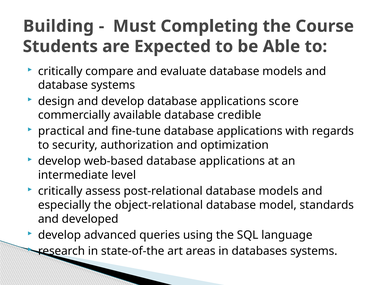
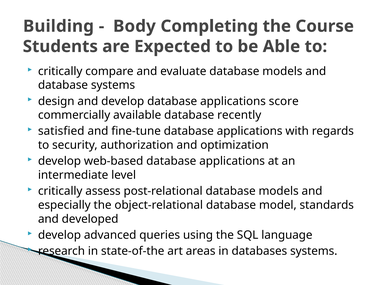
Must: Must -> Body
credible: credible -> recently
practical: practical -> satisfied
